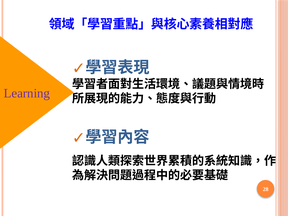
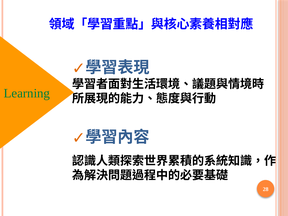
Learning colour: purple -> green
